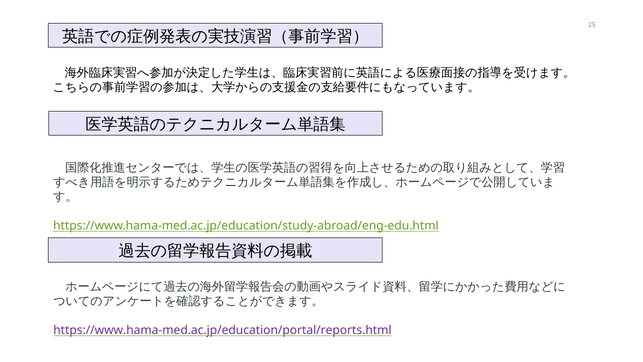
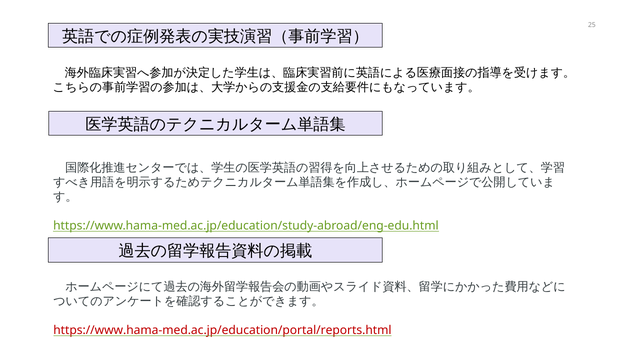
https://www.hama-med.ac.jp/education/portal/reports.html colour: purple -> red
